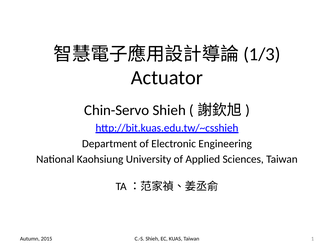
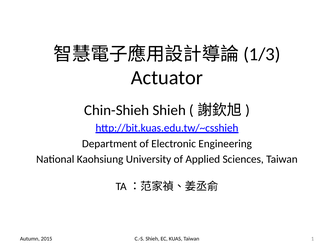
Chin-Servo: Chin-Servo -> Chin-Shieh
